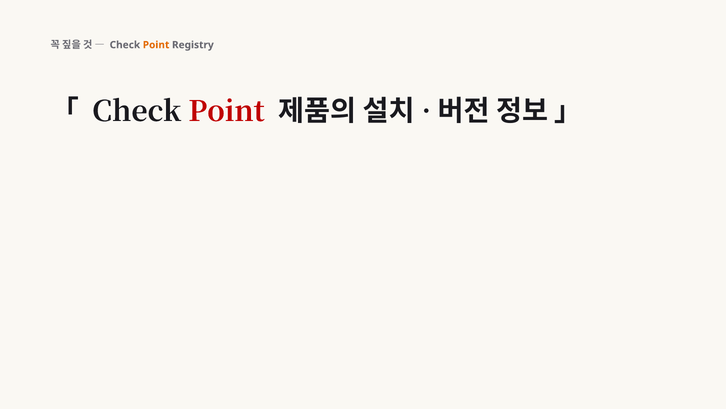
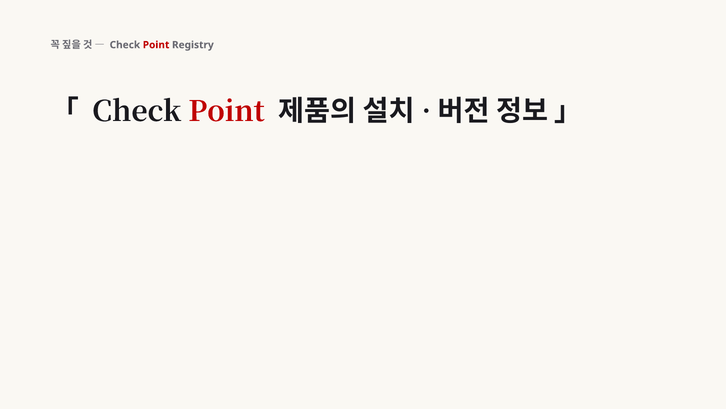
Point at (156, 45) colour: orange -> red
